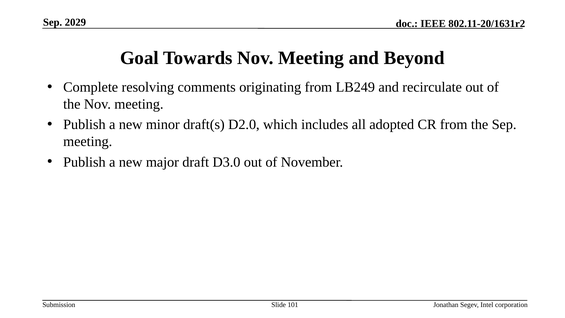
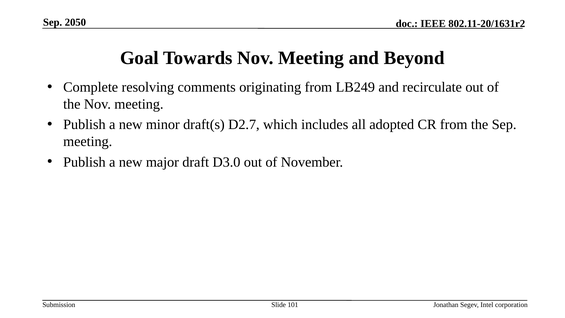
2029: 2029 -> 2050
D2.0: D2.0 -> D2.7
